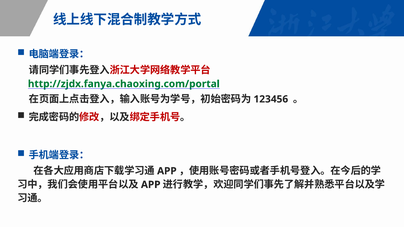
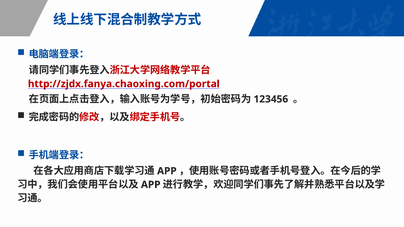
http://zjdx.fanya.chaoxing.com/portal colour: green -> red
